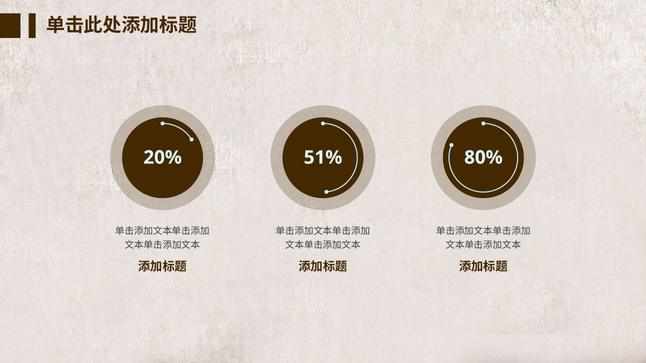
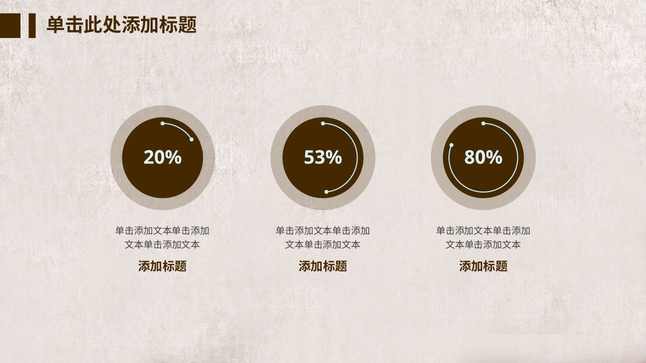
51%: 51% -> 53%
